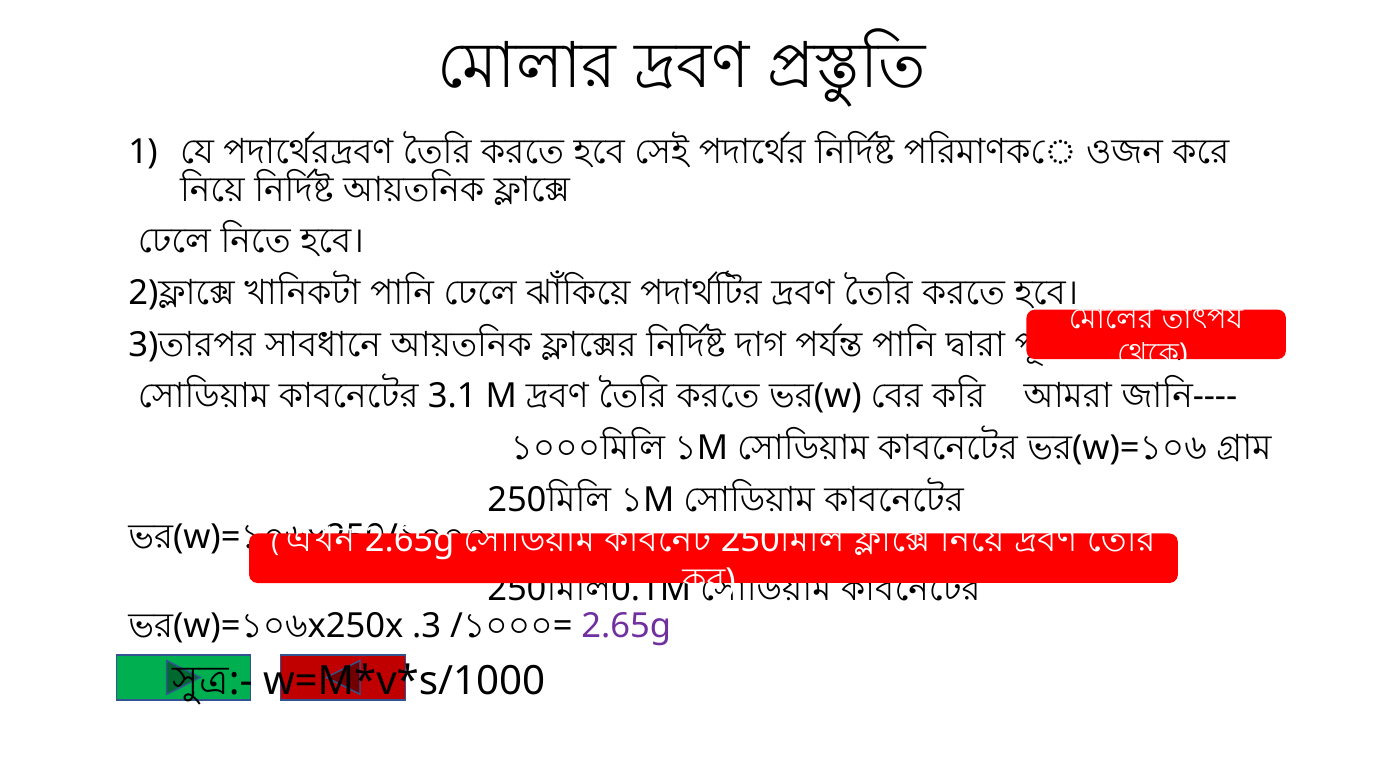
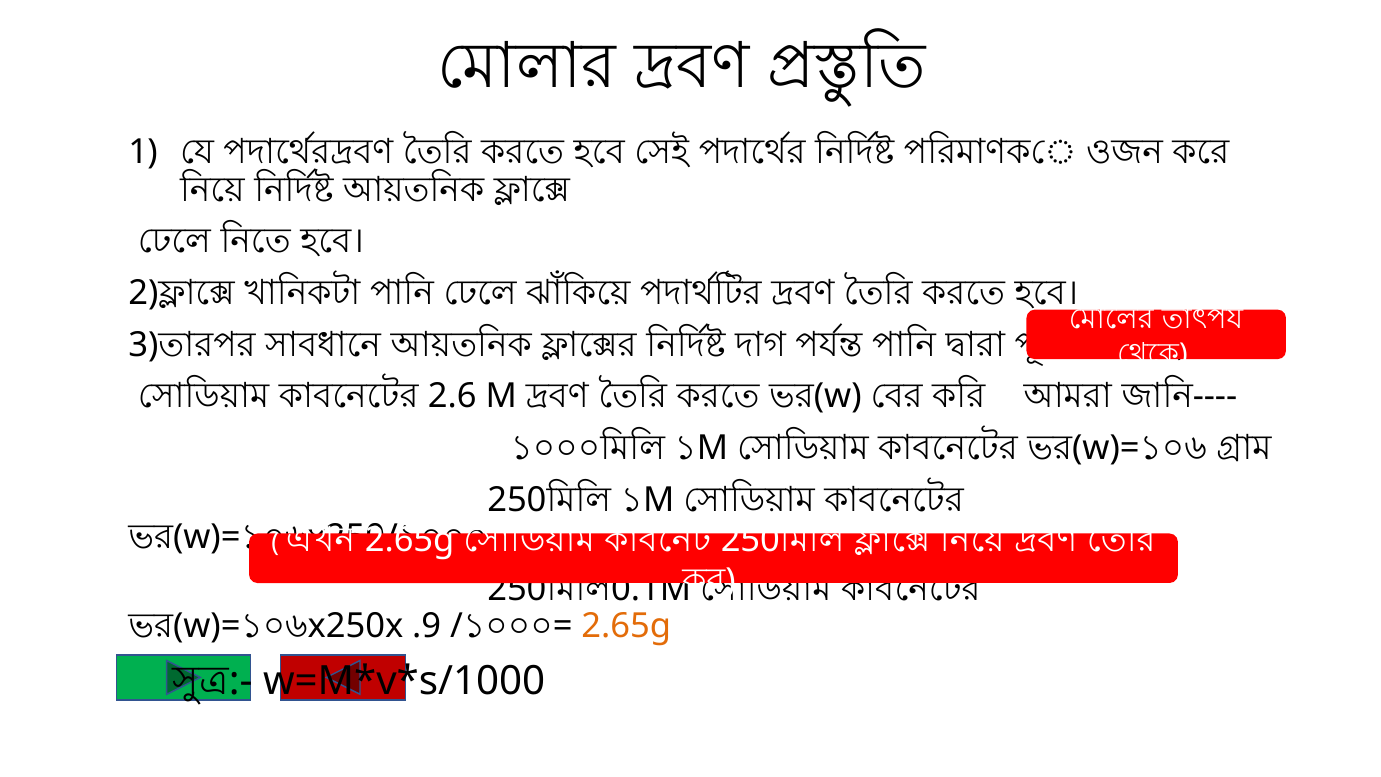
3.1: 3.1 -> 2.6
.3: .3 -> .9
2.65g at (626, 626) colour: purple -> orange
